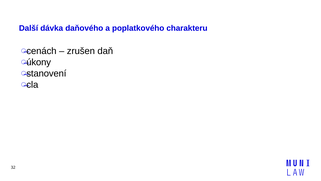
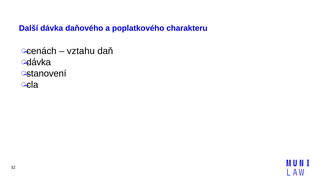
zrušen: zrušen -> vztahu
úkony at (39, 62): úkony -> dávka
